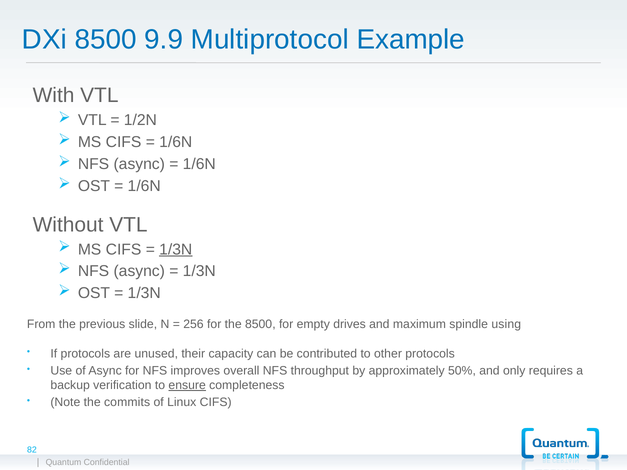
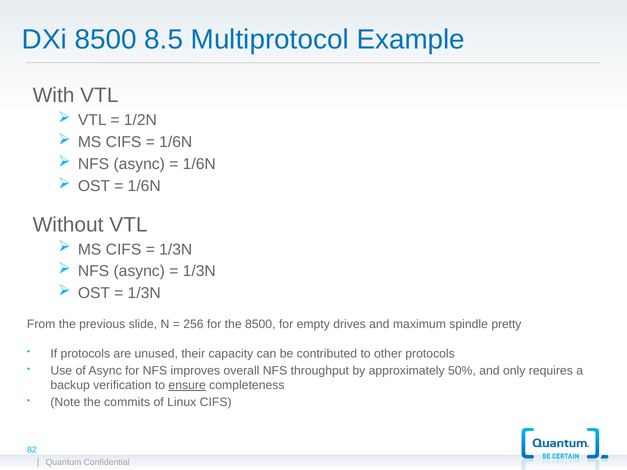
9.9: 9.9 -> 8.5
1/3N at (176, 249) underline: present -> none
using: using -> pretty
